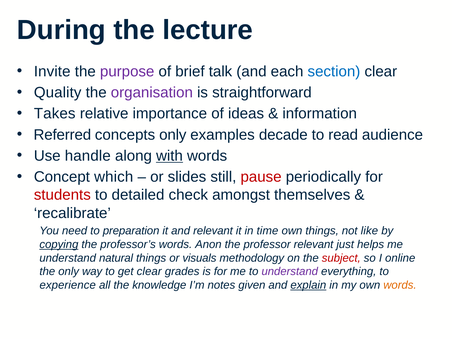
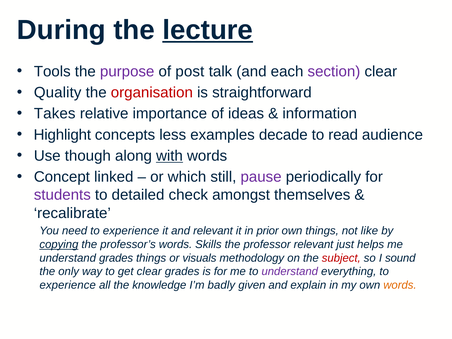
lecture underline: none -> present
Invite: Invite -> Tools
brief: brief -> post
section colour: blue -> purple
organisation colour: purple -> red
Referred: Referred -> Highlight
concepts only: only -> less
handle: handle -> though
which: which -> linked
slides: slides -> which
pause colour: red -> purple
students colour: red -> purple
need to preparation: preparation -> experience
time: time -> prior
Anon: Anon -> Skills
understand natural: natural -> grades
online: online -> sound
notes: notes -> badly
explain underline: present -> none
